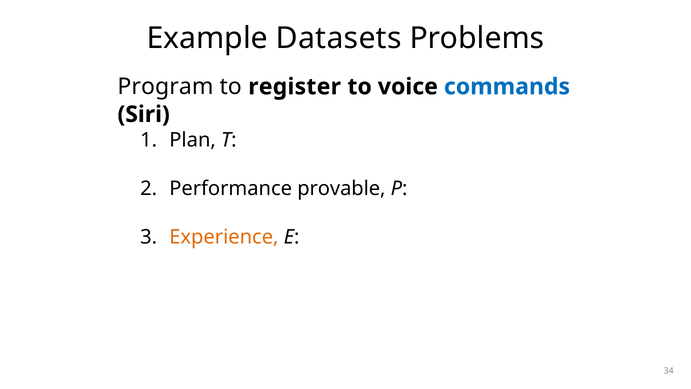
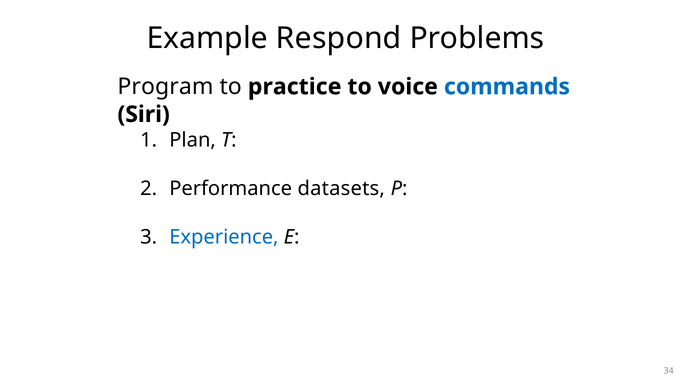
Datasets: Datasets -> Respond
register: register -> practice
provable: provable -> datasets
Experience colour: orange -> blue
